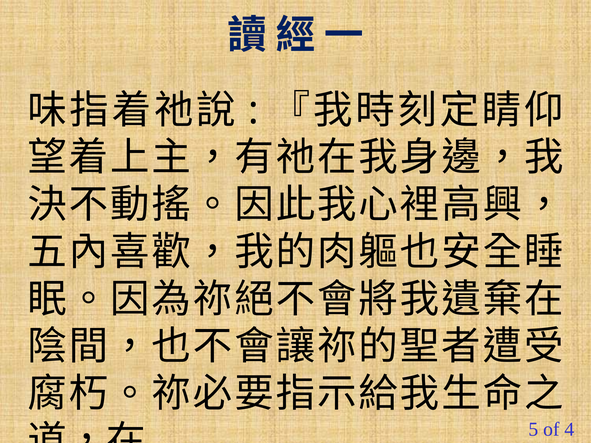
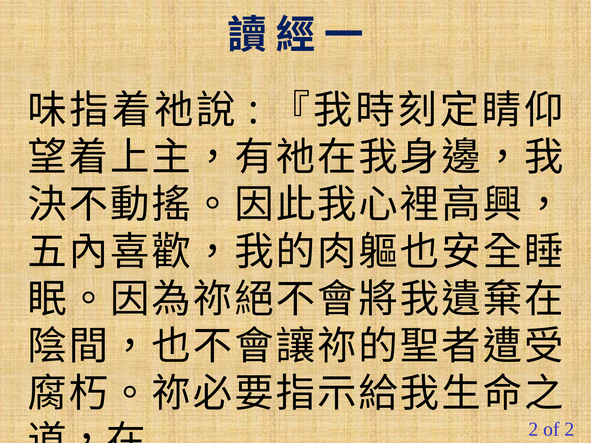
5 at (533, 430): 5 -> 2
of 4: 4 -> 2
